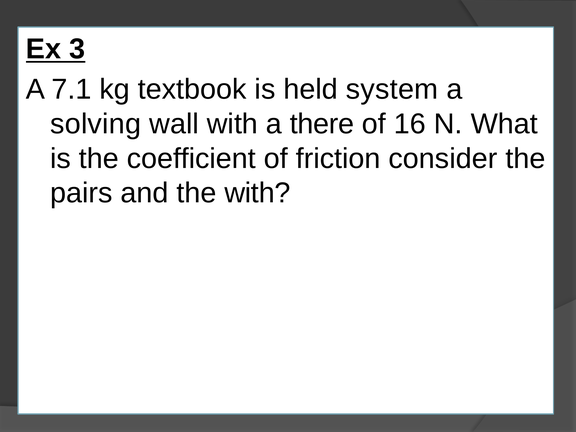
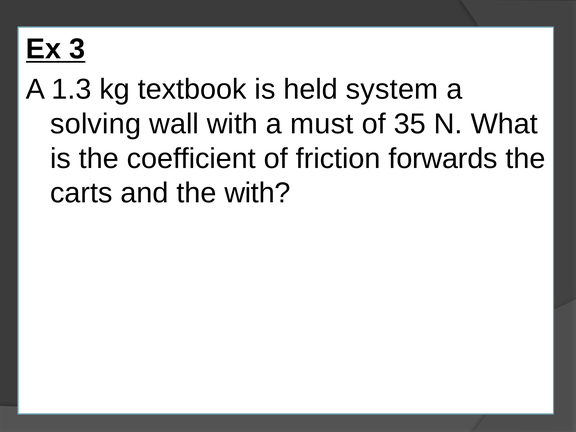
7.1: 7.1 -> 1.3
there: there -> must
16: 16 -> 35
consider: consider -> forwards
pairs: pairs -> carts
